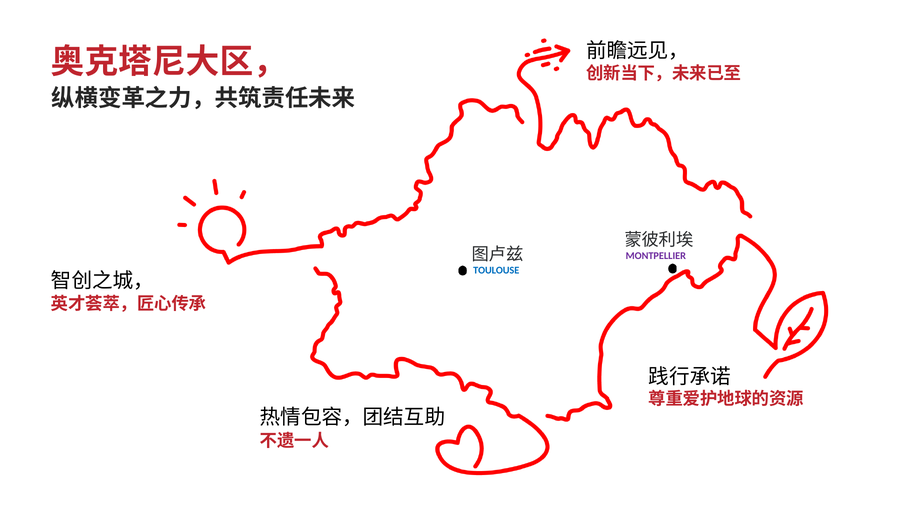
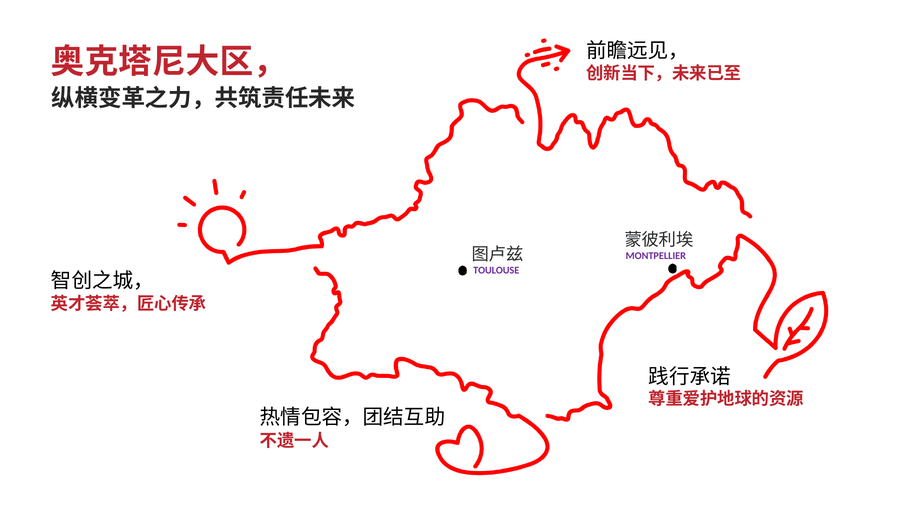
TOULOUSE colour: blue -> purple
